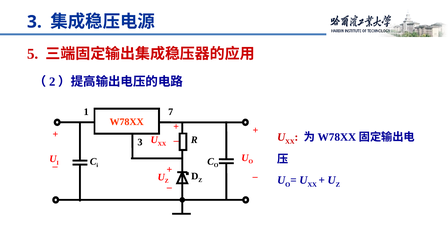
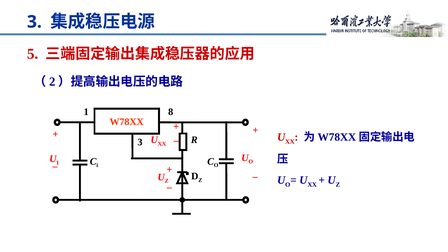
7: 7 -> 8
